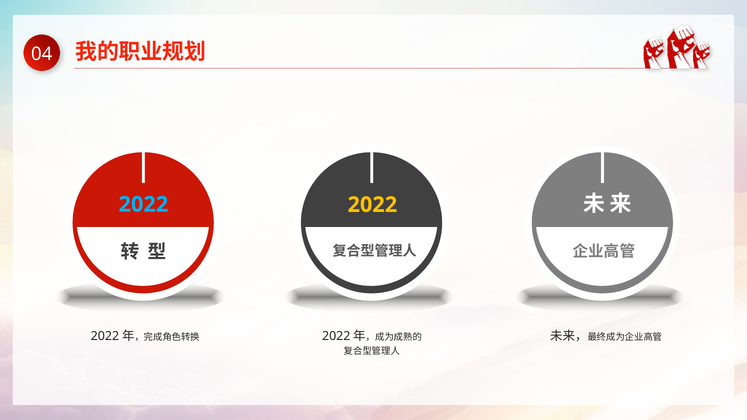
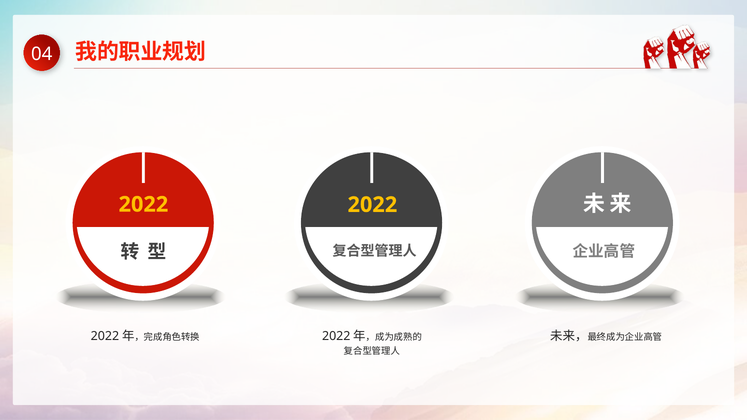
2022 at (143, 205) colour: light blue -> yellow
